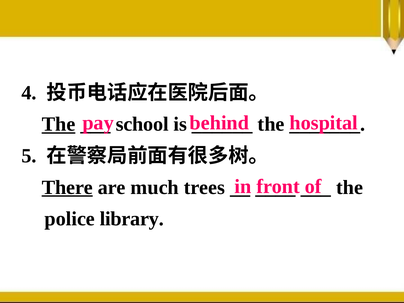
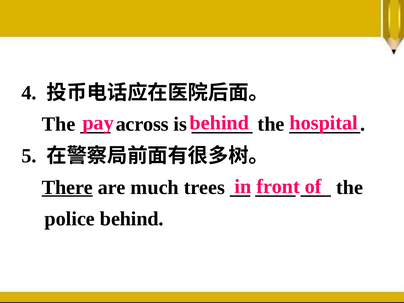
The at (59, 124) underline: present -> none
school: school -> across
police library: library -> behind
